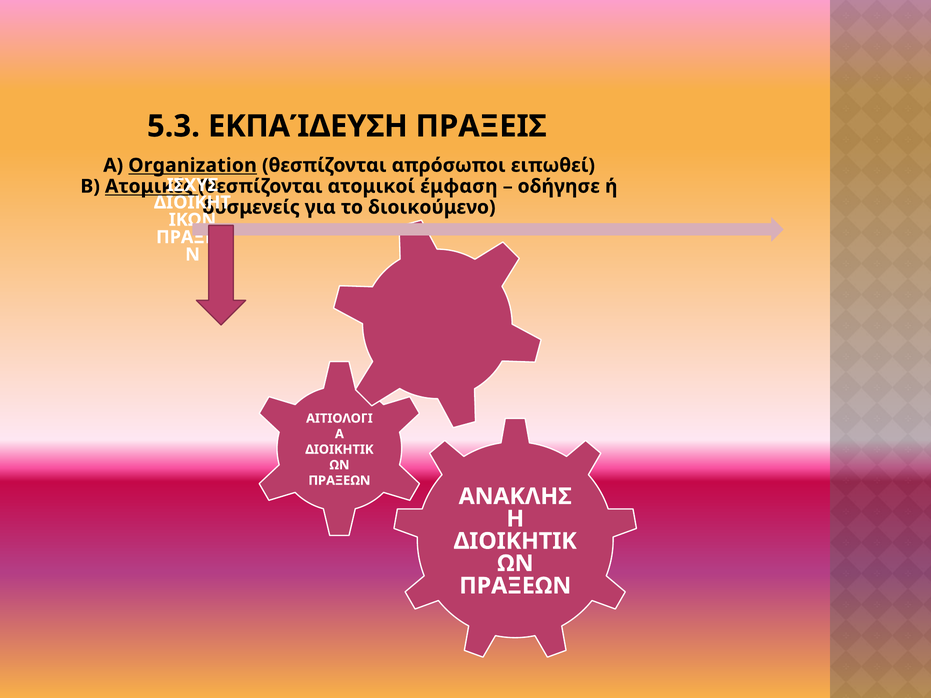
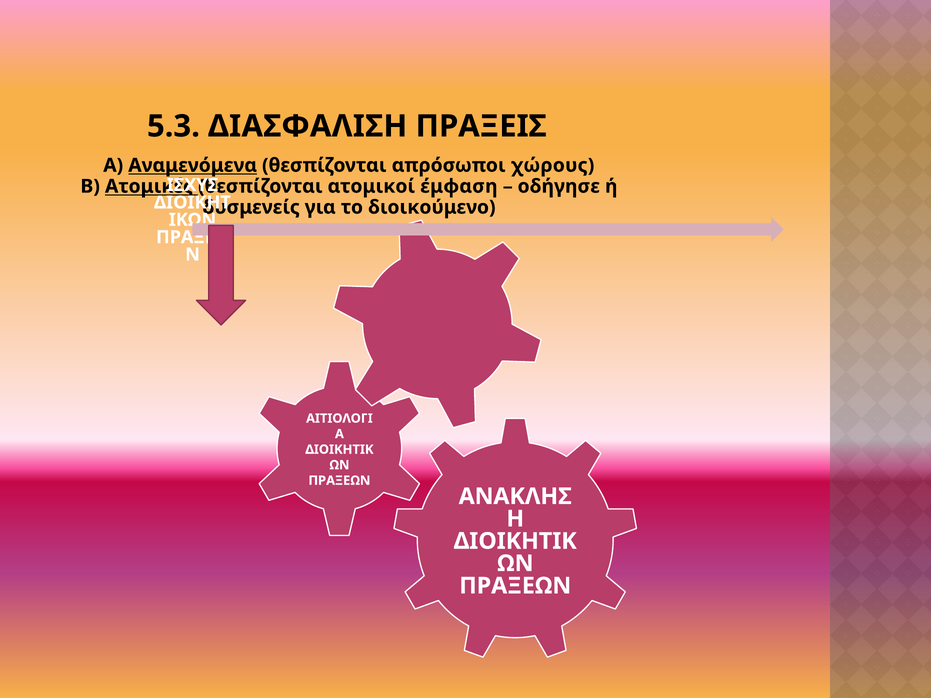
ΕΚΠΑΊΔΕΥΣΗ: ΕΚΠΑΊΔΕΥΣΗ -> ΔΙΑΣΦΑΛΙΣΗ
Organization: Organization -> Αναμενόμενα
ειπωθεί: ειπωθεί -> χώρους
